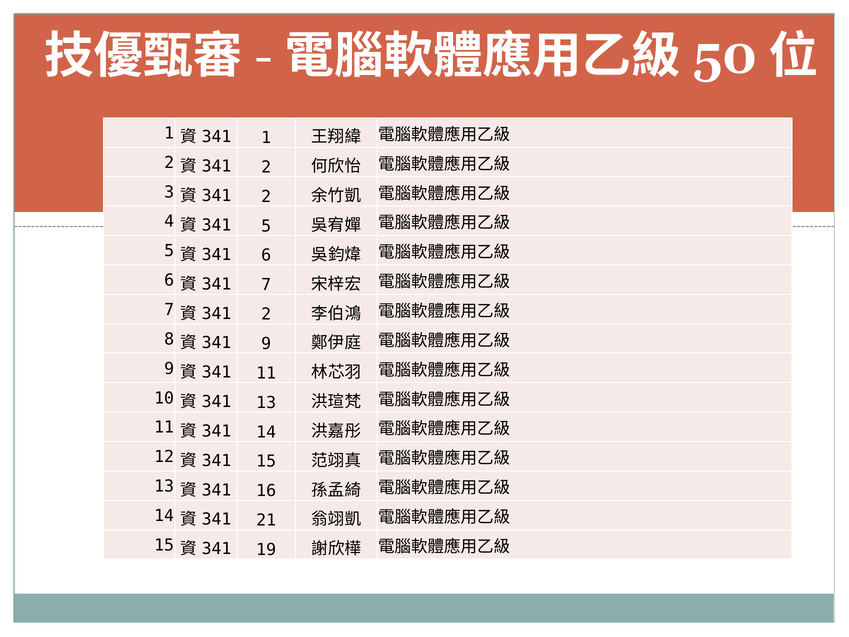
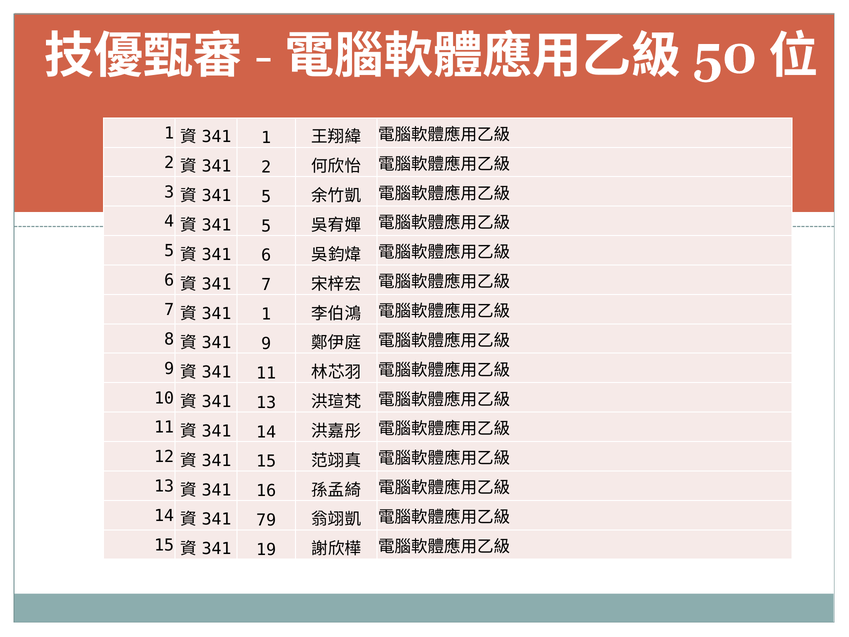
2 at (266, 197): 2 -> 5
2 at (266, 314): 2 -> 1
21: 21 -> 79
